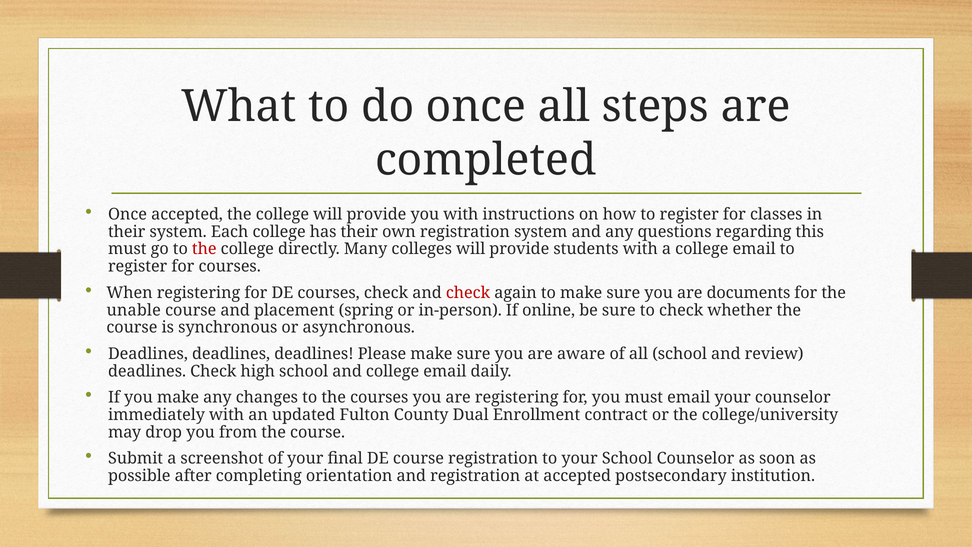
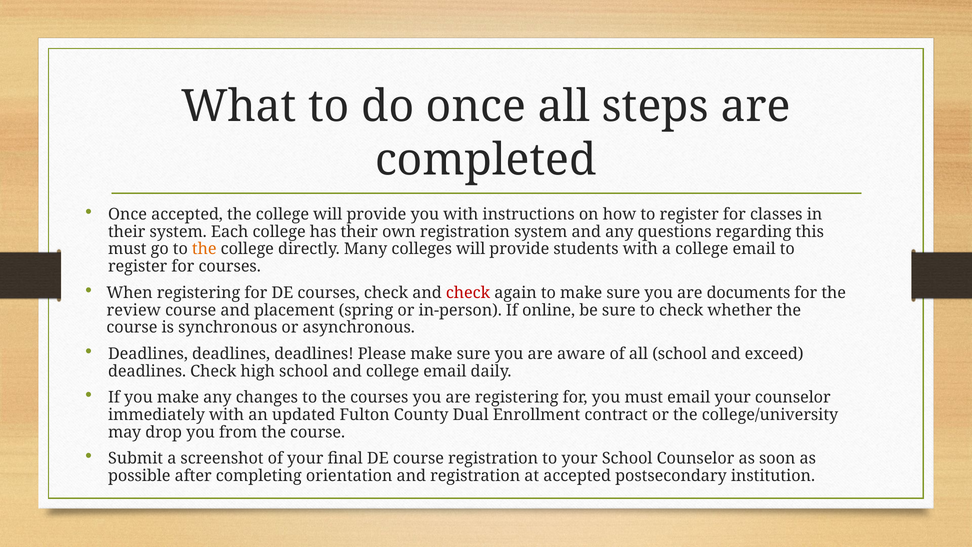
the at (204, 249) colour: red -> orange
unable: unable -> review
review: review -> exceed
